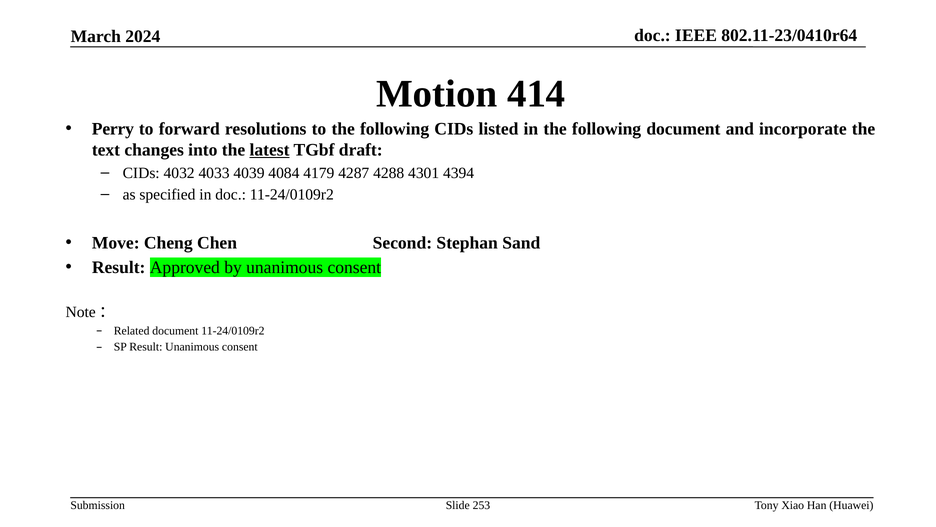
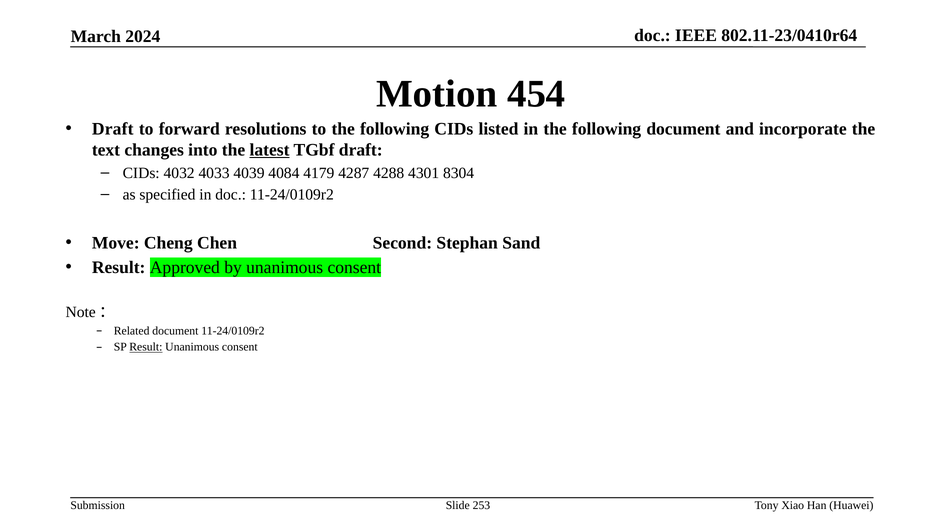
414: 414 -> 454
Perry at (113, 129): Perry -> Draft
4394: 4394 -> 8304
Result at (146, 347) underline: none -> present
